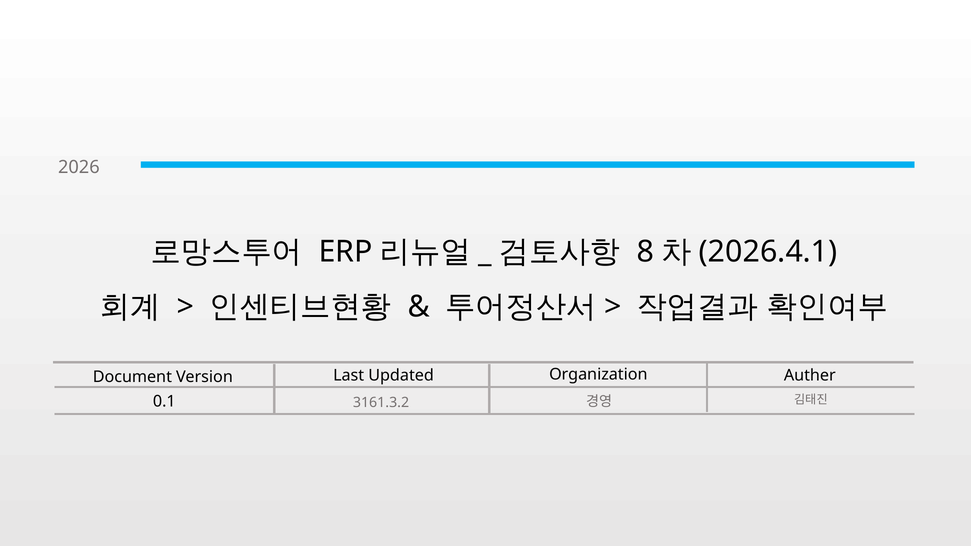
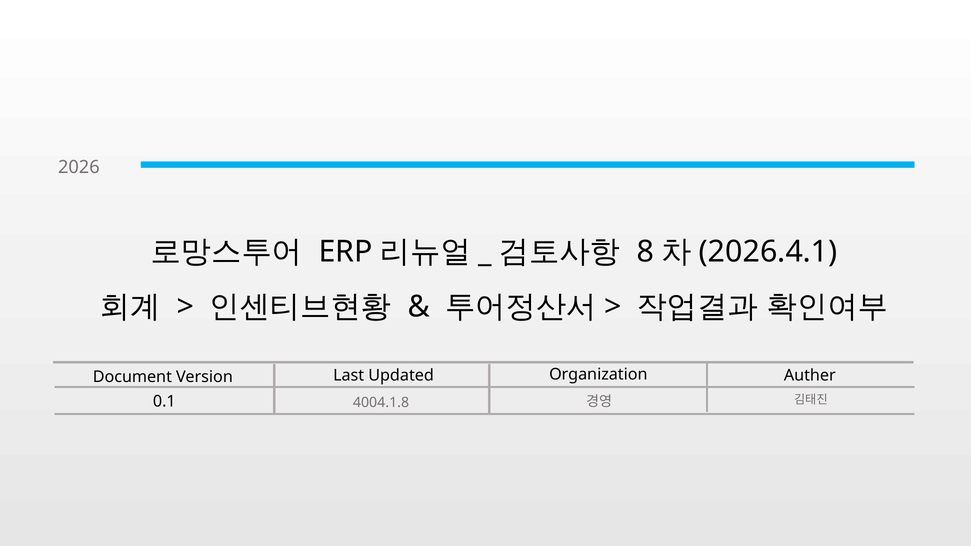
3161.3.2: 3161.3.2 -> 4004.1.8
